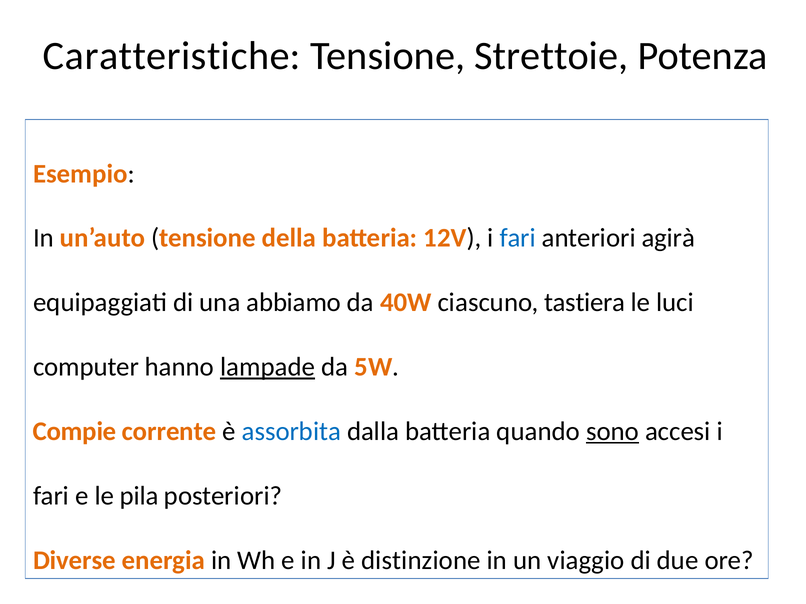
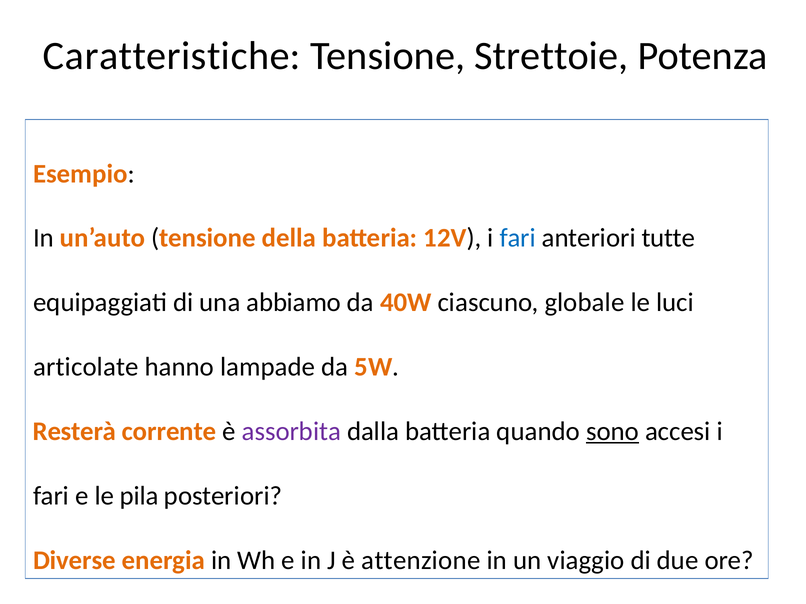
agirà: agirà -> tutte
tastiera: tastiera -> globale
computer: computer -> articolate
lampade underline: present -> none
Compie: Compie -> Resterà
assorbita colour: blue -> purple
distinzione: distinzione -> attenzione
